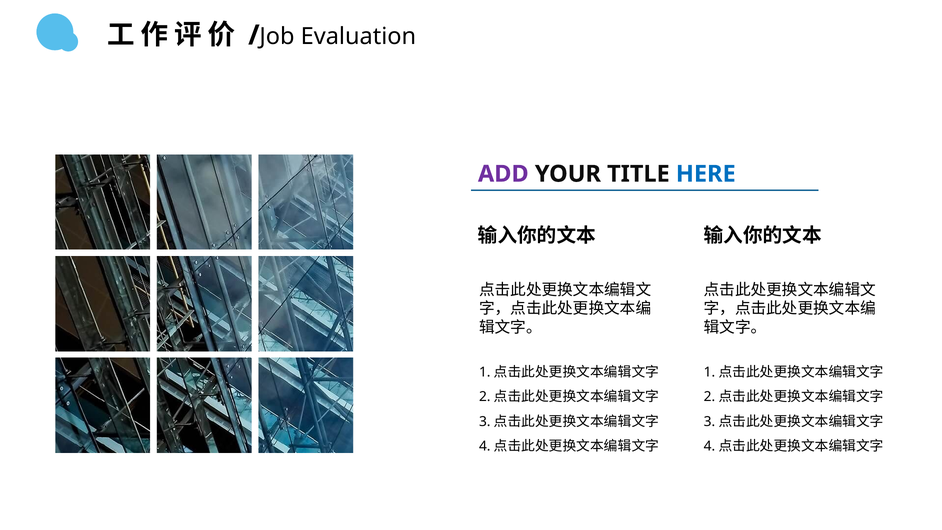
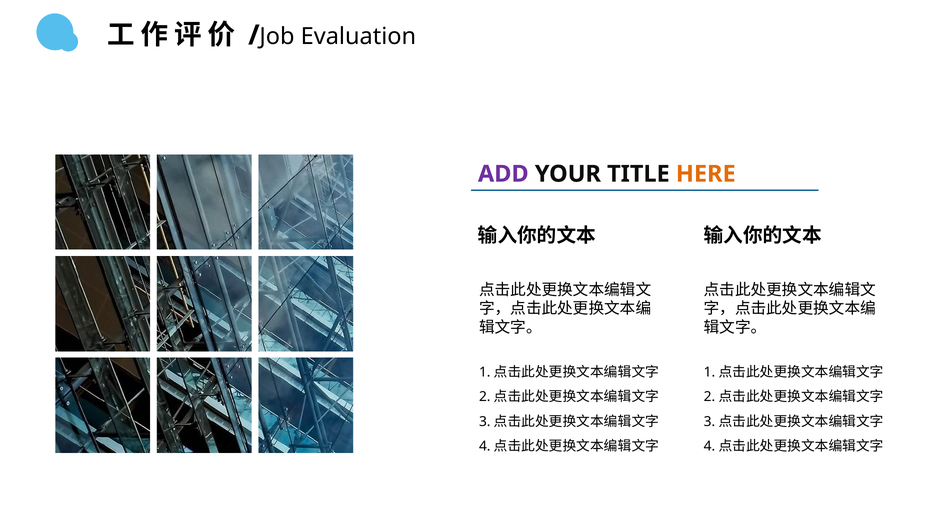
HERE colour: blue -> orange
